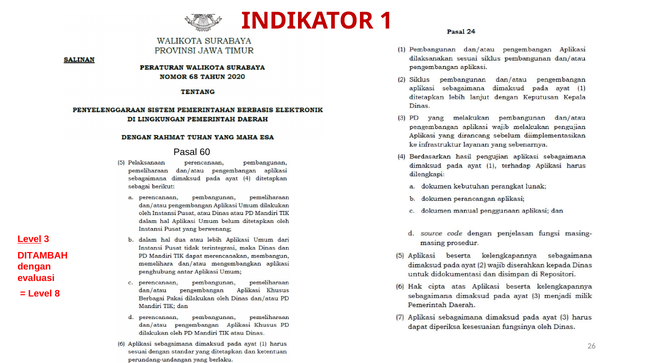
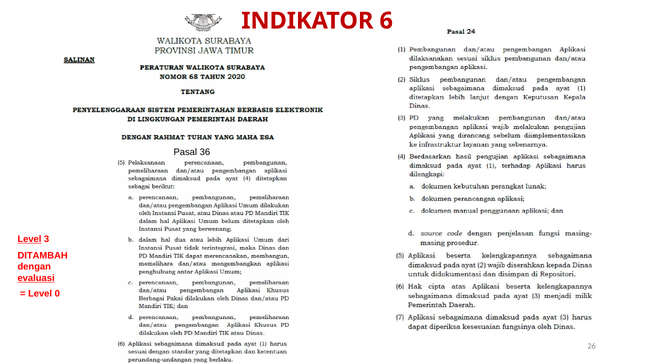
1: 1 -> 6
60: 60 -> 36
evaluasi underline: none -> present
8: 8 -> 0
